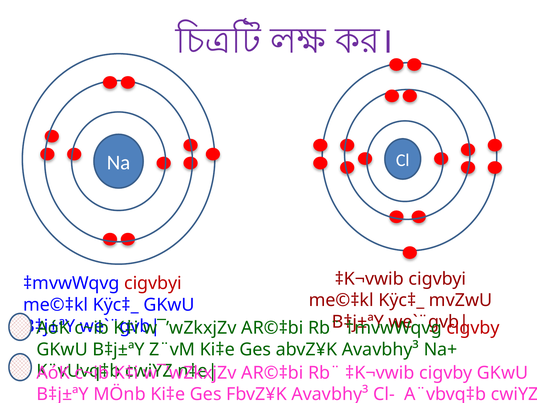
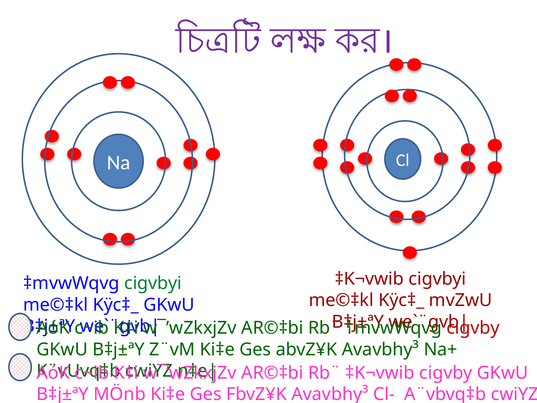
cigvbyi at (153, 283) colour: red -> green
